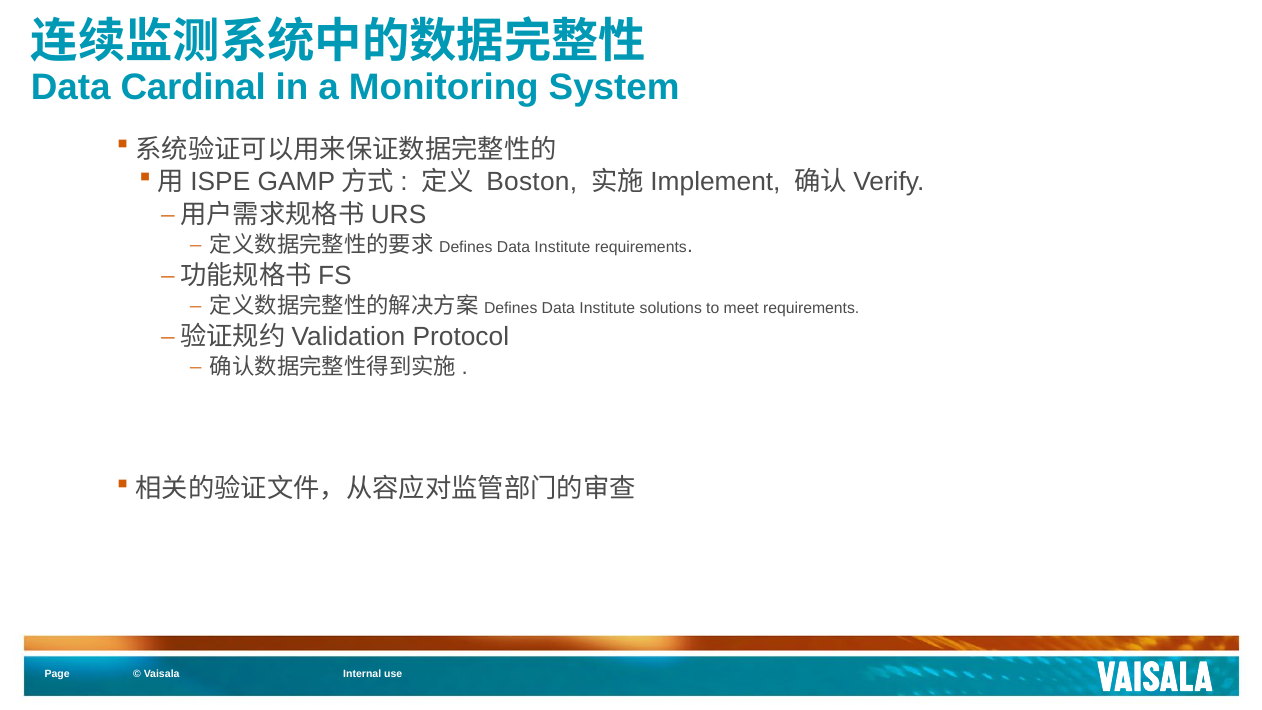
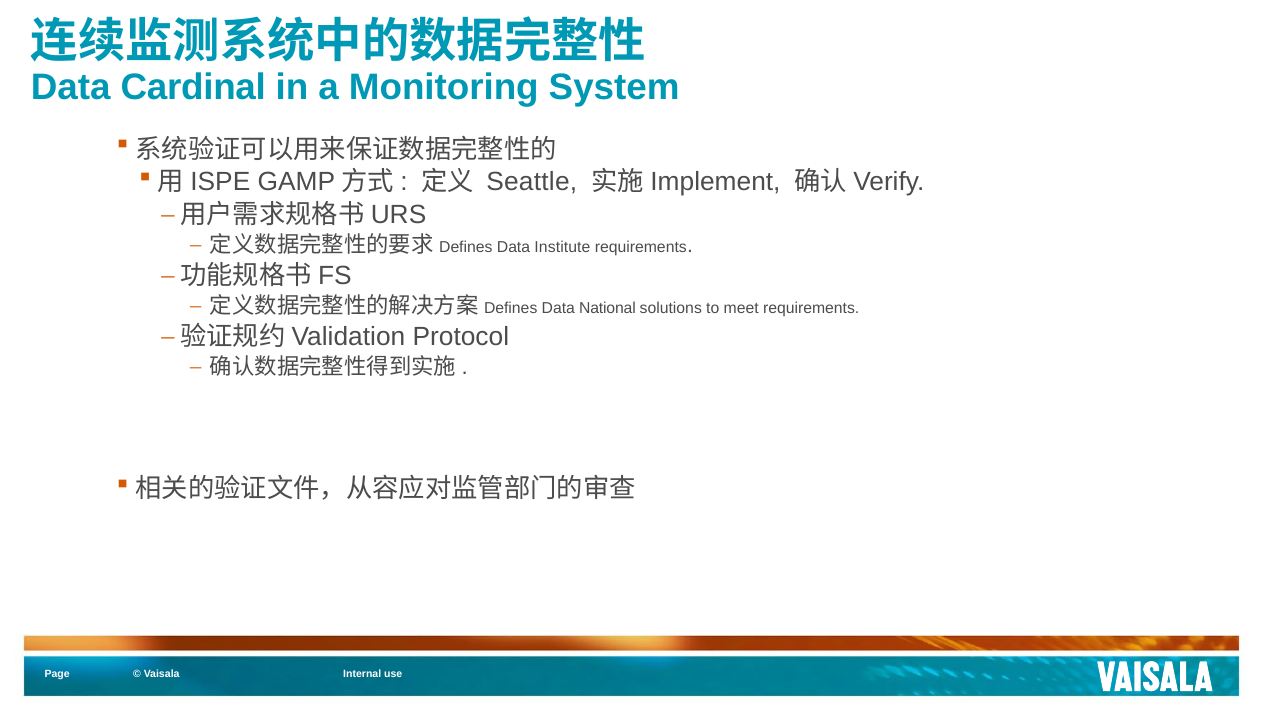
Boston: Boston -> Seattle
Institute at (607, 308): Institute -> National
